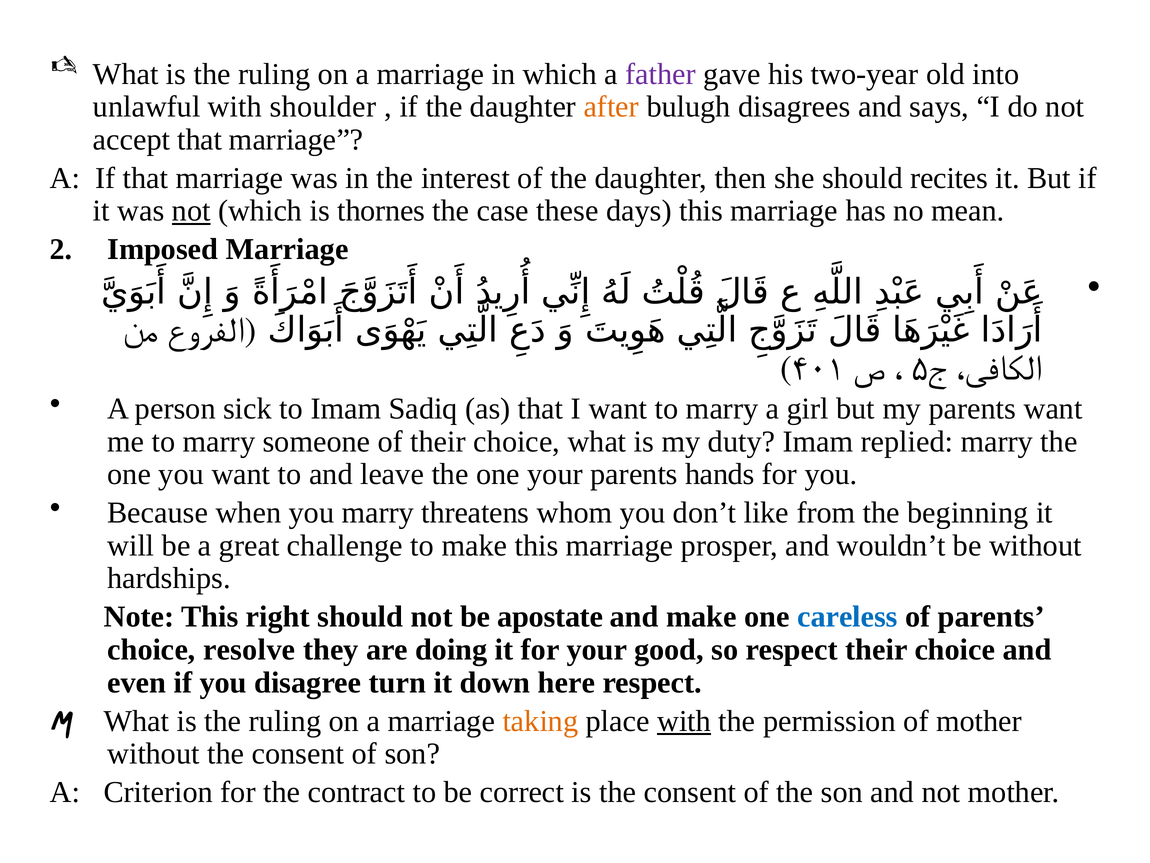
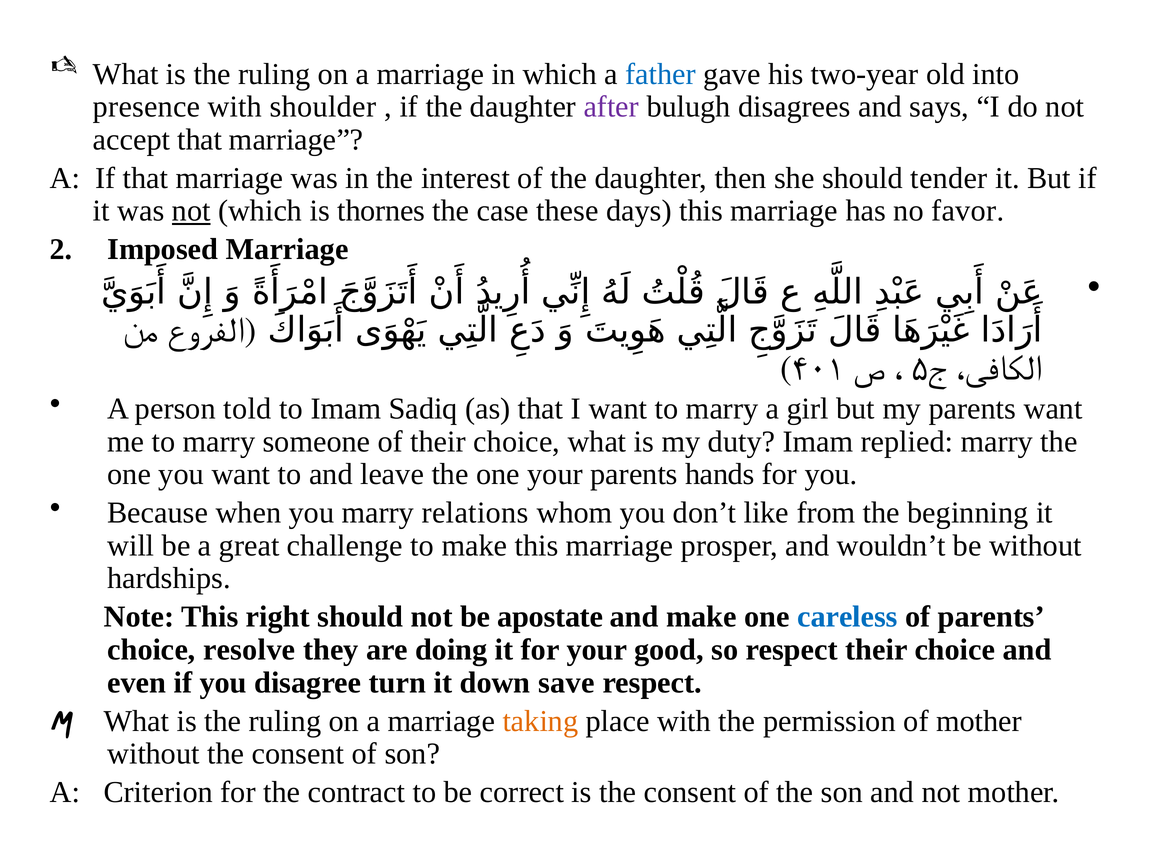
father colour: purple -> blue
unlawful: unlawful -> presence
after colour: orange -> purple
recites: recites -> tender
mean: mean -> favor
sick: sick -> told
threatens: threatens -> relations
here: here -> save
with at (684, 721) underline: present -> none
